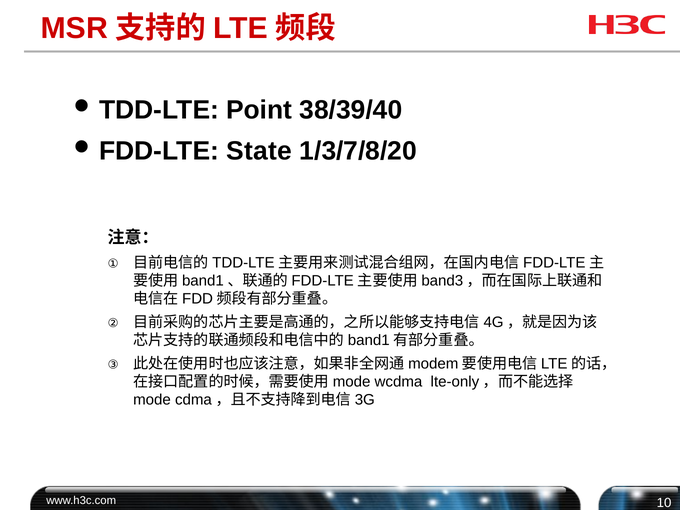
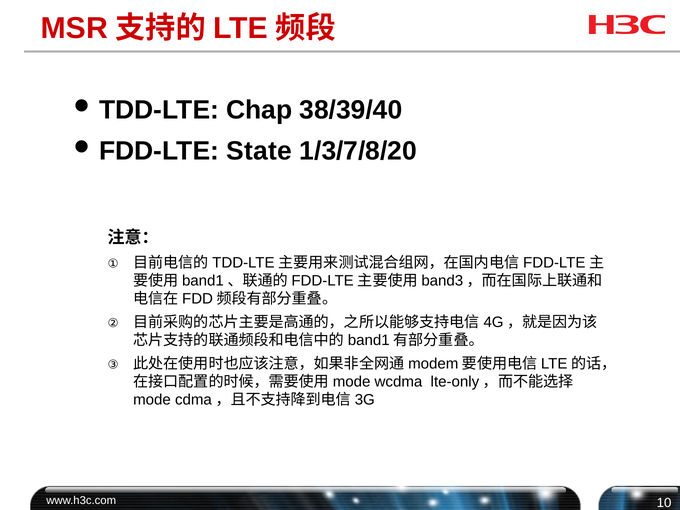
Point: Point -> Chap
